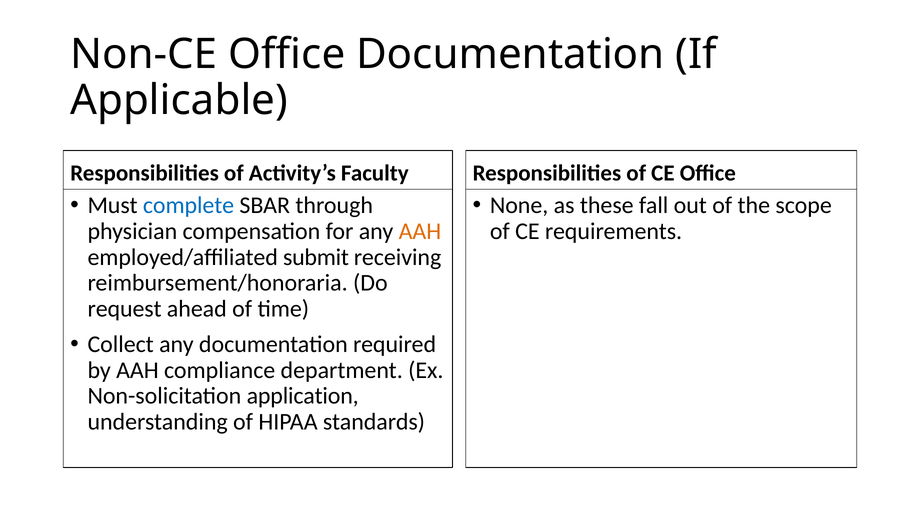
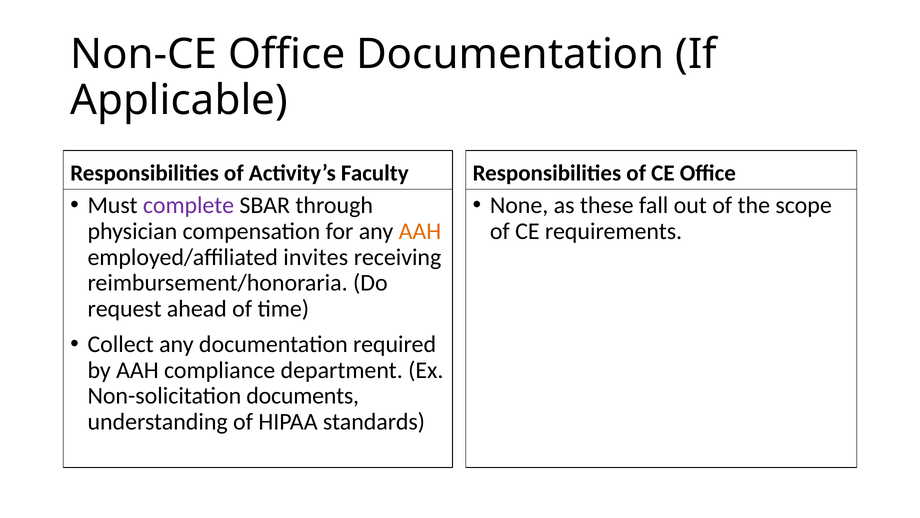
complete colour: blue -> purple
submit: submit -> invites
application: application -> documents
